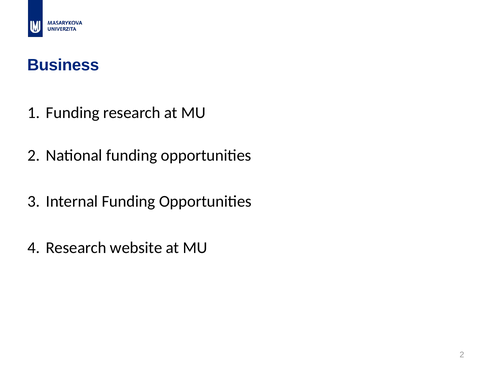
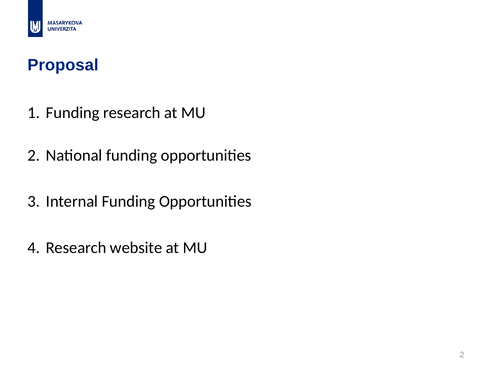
Business: Business -> Proposal
